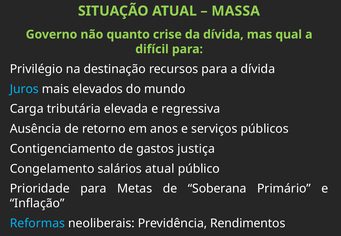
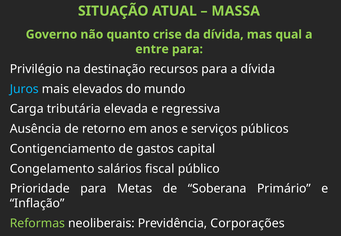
difícil: difícil -> entre
justiça: justiça -> capital
salários atual: atual -> fiscal
Reformas colour: light blue -> light green
Rendimentos: Rendimentos -> Corporações
